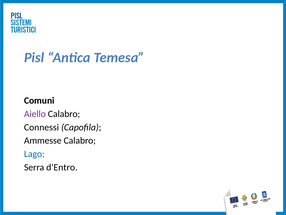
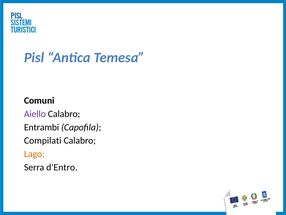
Connessi: Connessi -> Entrambi
Ammesse: Ammesse -> Compilati
Lago colour: blue -> orange
